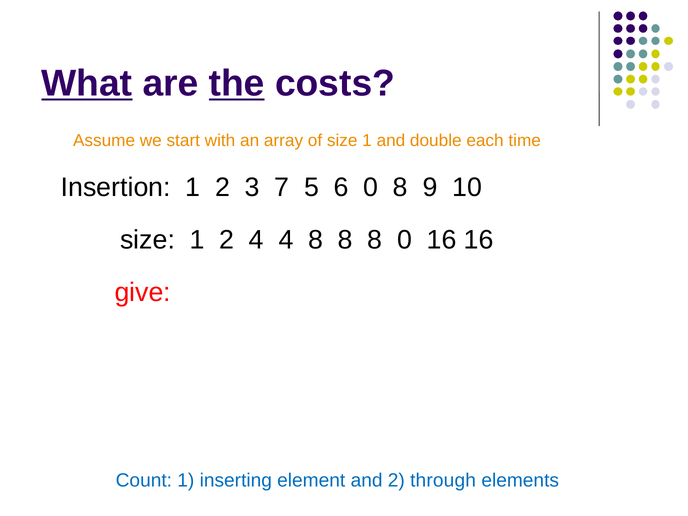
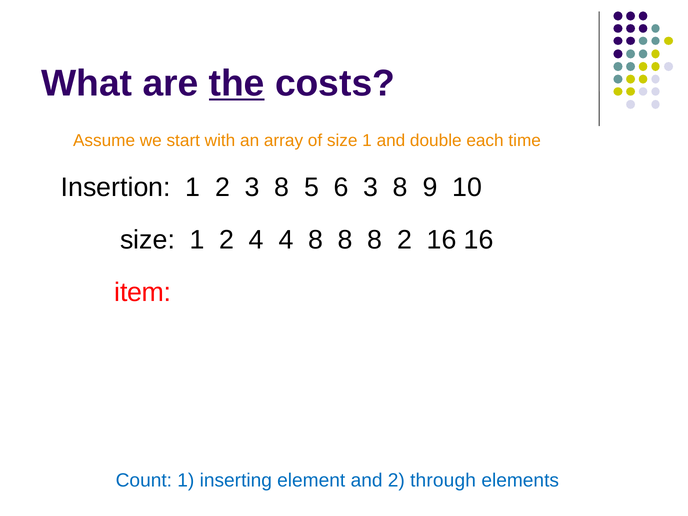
What underline: present -> none
2 3 7: 7 -> 8
6 0: 0 -> 3
8 0: 0 -> 2
give: give -> item
